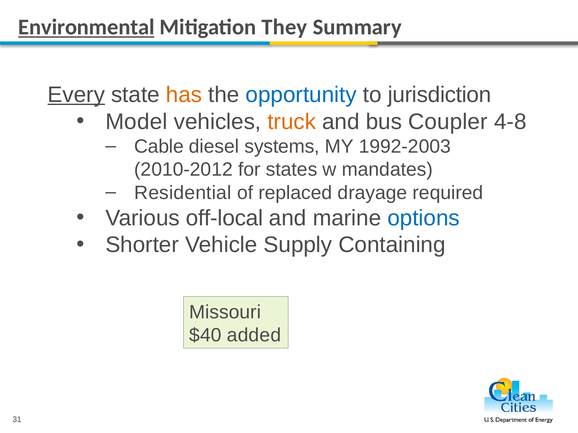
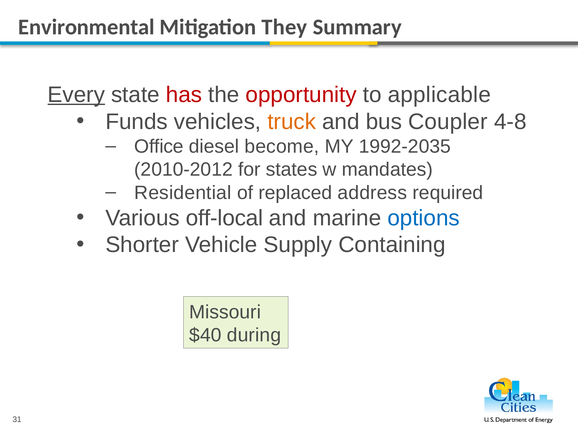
Environmental underline: present -> none
has colour: orange -> red
opportunity colour: blue -> red
jurisdiction: jurisdiction -> applicable
Model: Model -> Funds
Cable: Cable -> Office
systems: systems -> become
1992-2003: 1992-2003 -> 1992-2035
drayage: drayage -> address
added: added -> during
